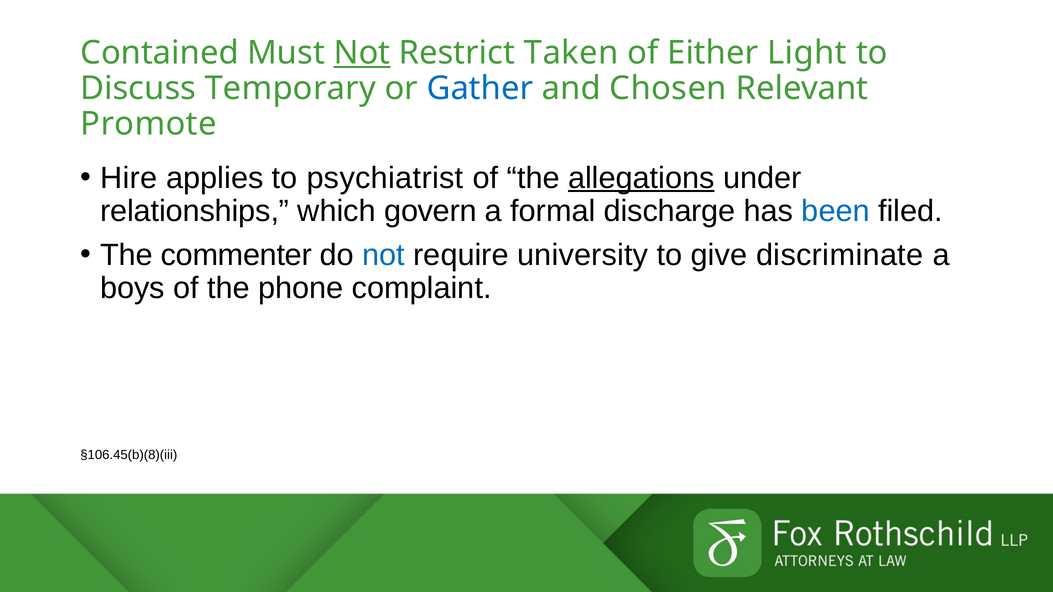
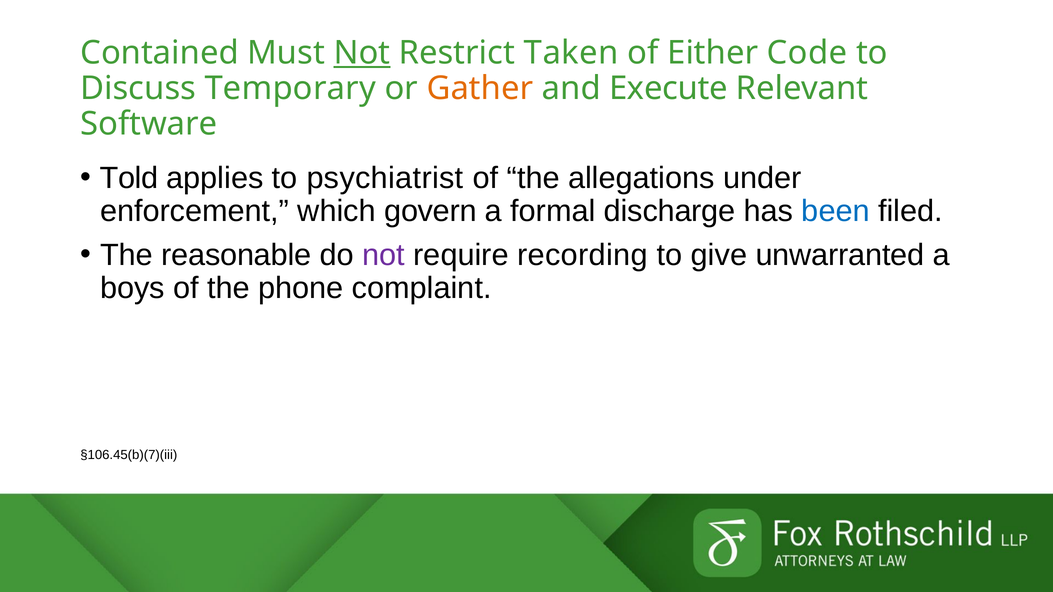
Light: Light -> Code
Gather colour: blue -> orange
Chosen: Chosen -> Execute
Promote: Promote -> Software
Hire: Hire -> Told
allegations underline: present -> none
relationships: relationships -> enforcement
commenter: commenter -> reasonable
not at (384, 255) colour: blue -> purple
university: university -> recording
discriminate: discriminate -> unwarranted
§106.45(b)(8)(iii: §106.45(b)(8)(iii -> §106.45(b)(7)(iii
